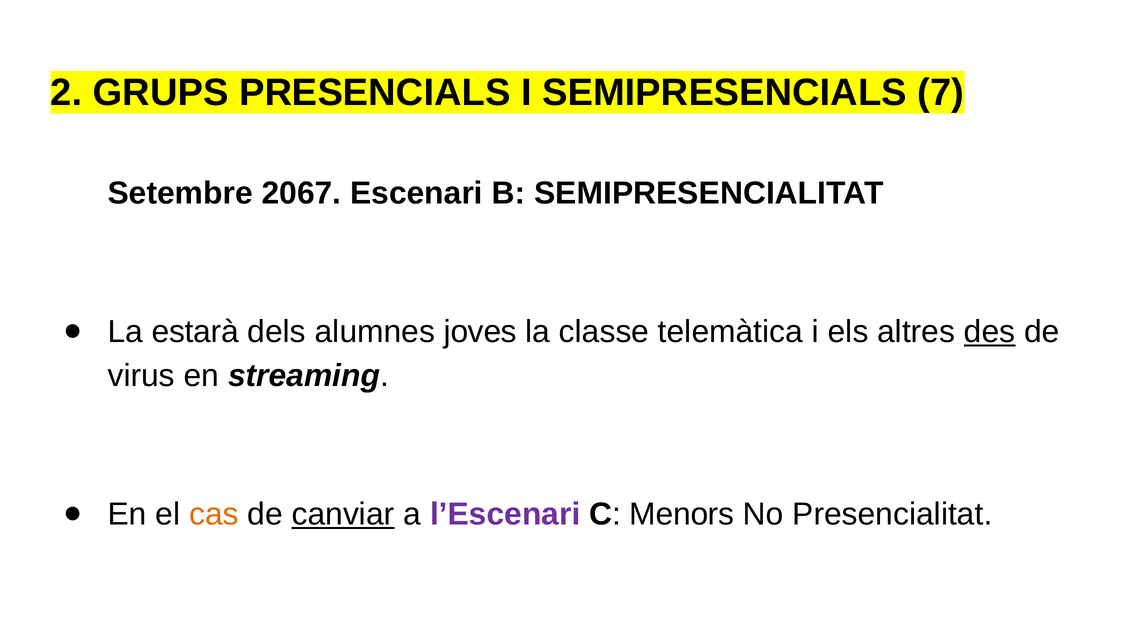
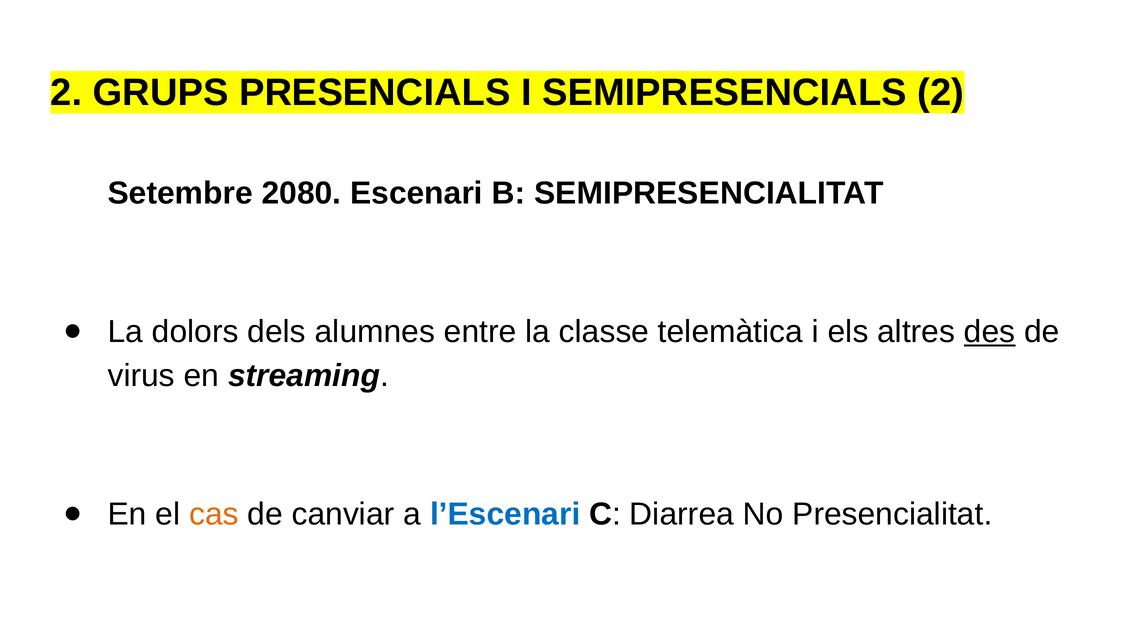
SEMIPRESENCIALS 7: 7 -> 2
2067: 2067 -> 2080
estarà: estarà -> dolors
joves: joves -> entre
canviar underline: present -> none
l’Escenari colour: purple -> blue
Menors: Menors -> Diarrea
